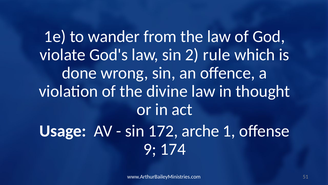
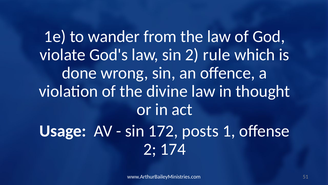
arche: arche -> posts
9 at (150, 149): 9 -> 2
